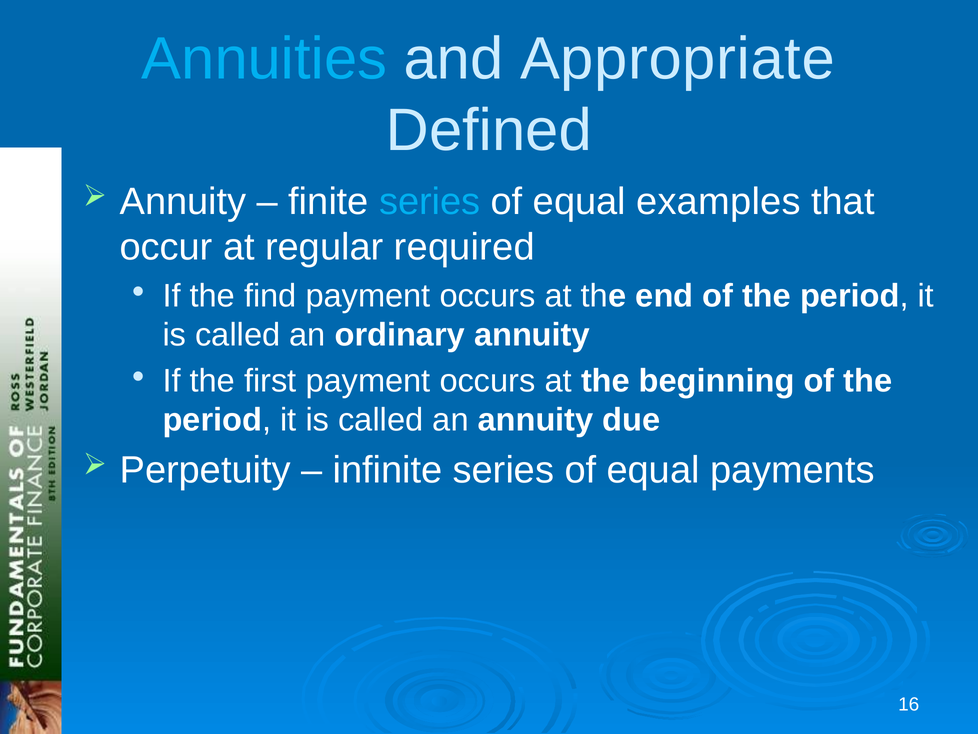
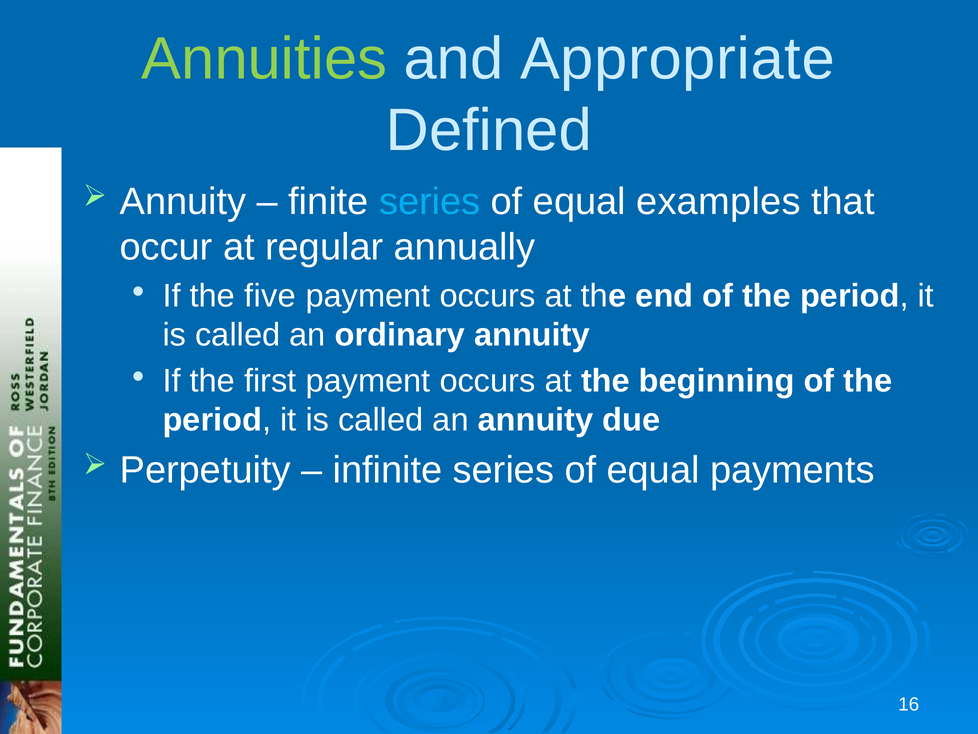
Annuities colour: light blue -> light green
required: required -> annually
find: find -> five
